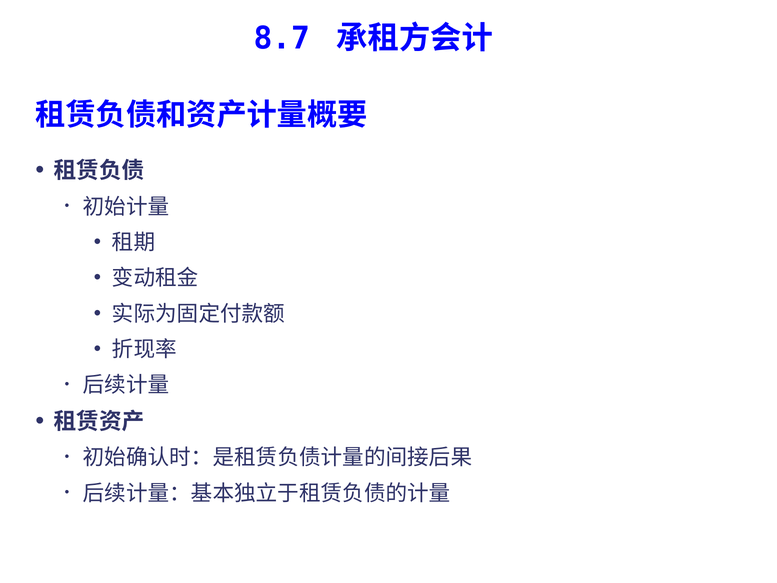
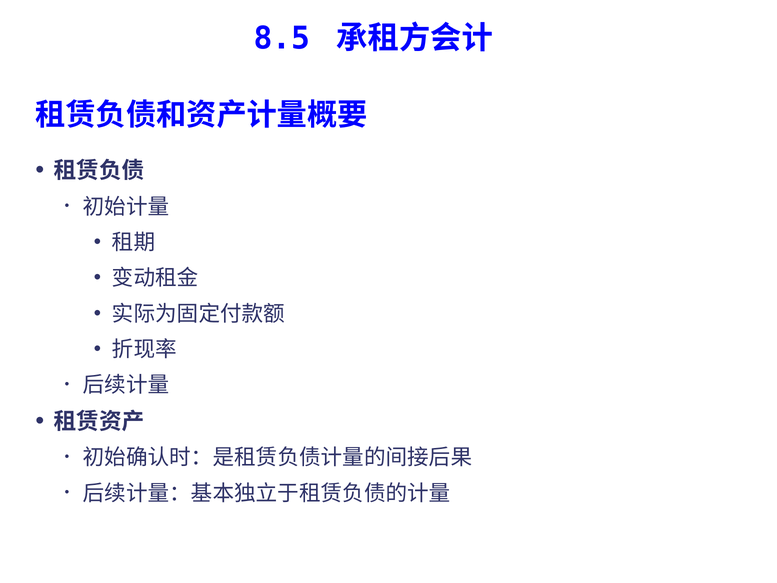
8.7: 8.7 -> 8.5
